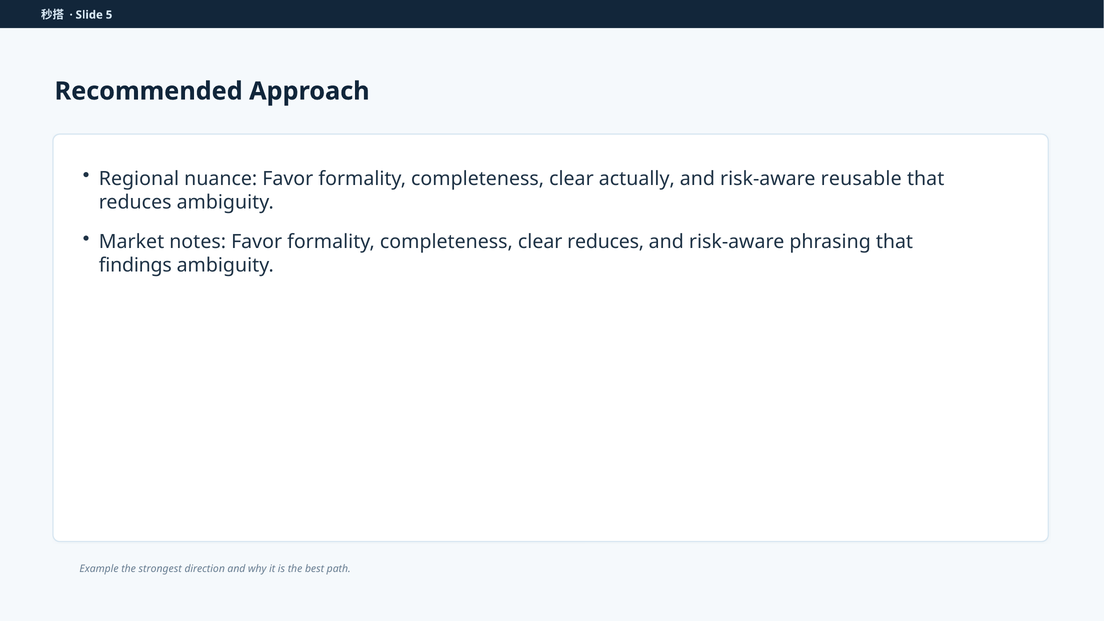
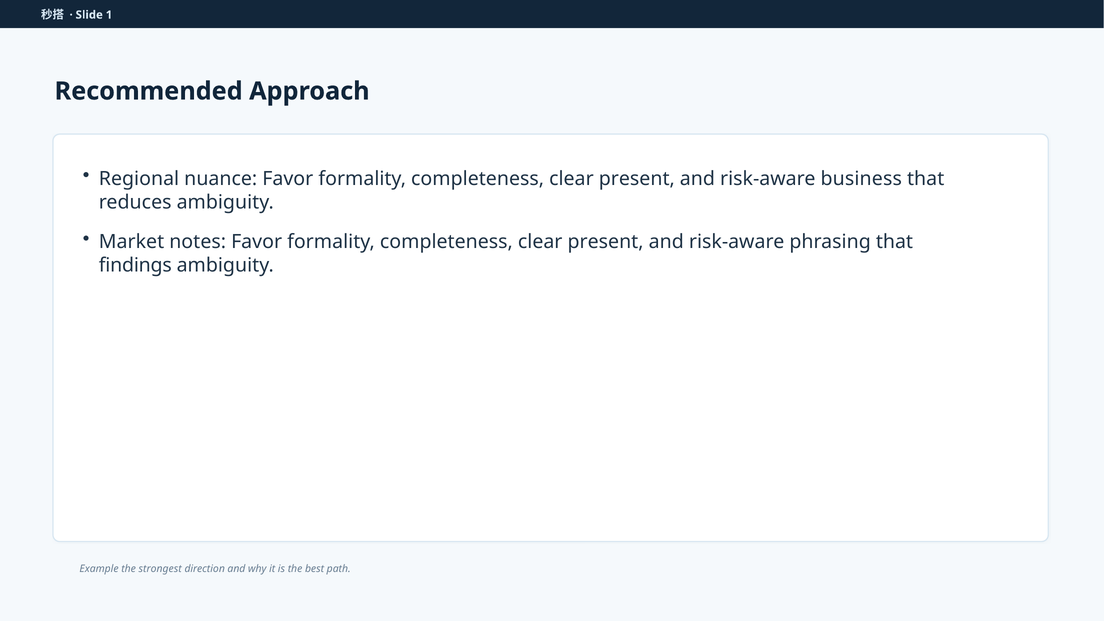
5: 5 -> 1
actually at (637, 179): actually -> present
reusable: reusable -> business
reduces at (606, 242): reduces -> present
